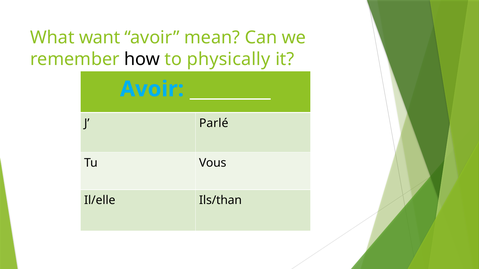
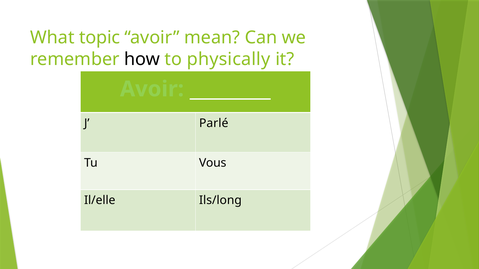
want: want -> topic
Avoir at (152, 89) colour: light blue -> light green
Ils/than: Ils/than -> Ils/long
